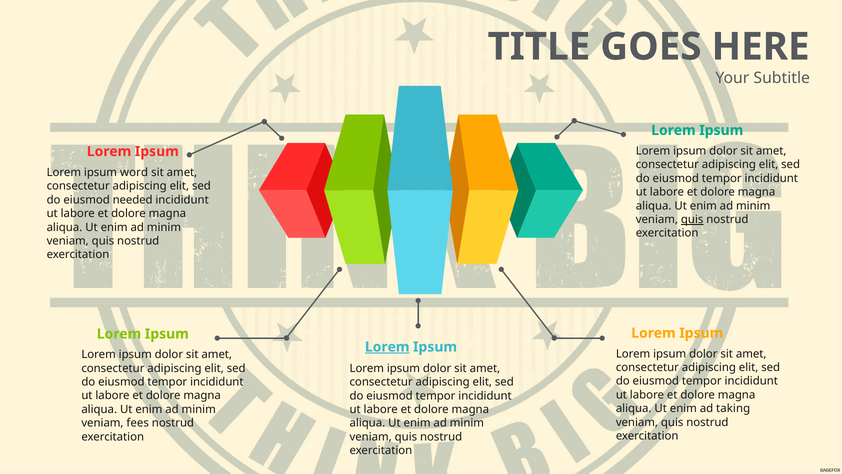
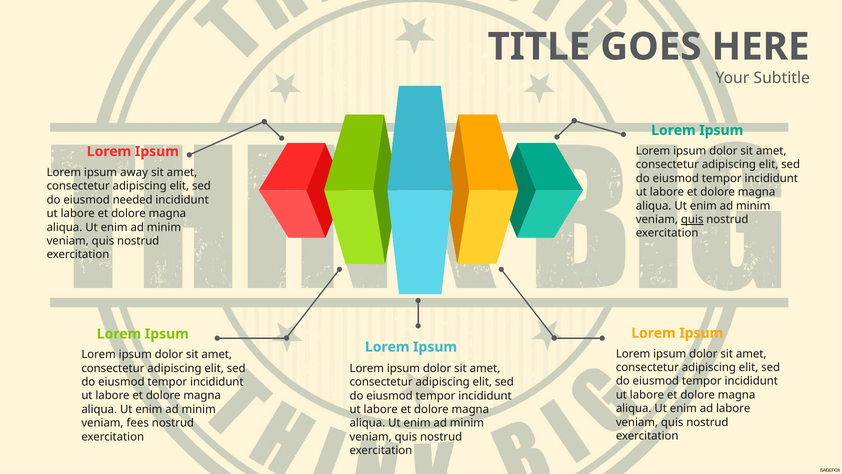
word: word -> away
Lorem at (387, 347) underline: present -> none
ad taking: taking -> labore
